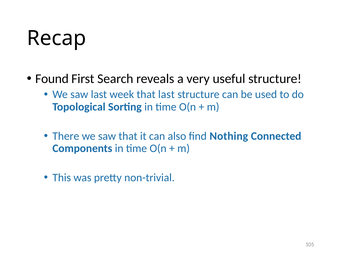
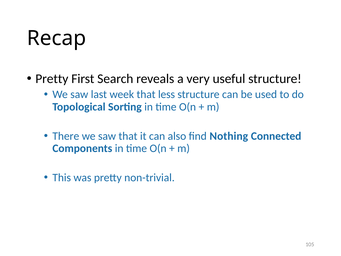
Found at (52, 79): Found -> Pretty
that last: last -> less
